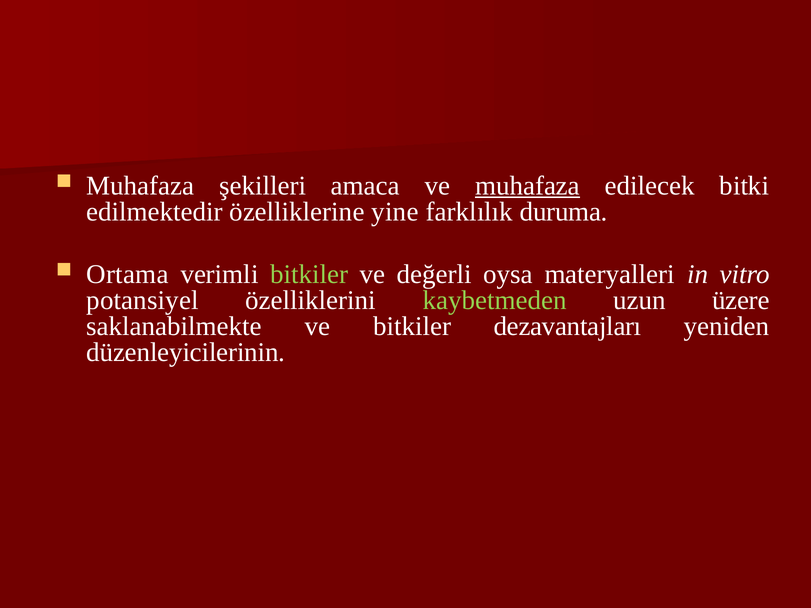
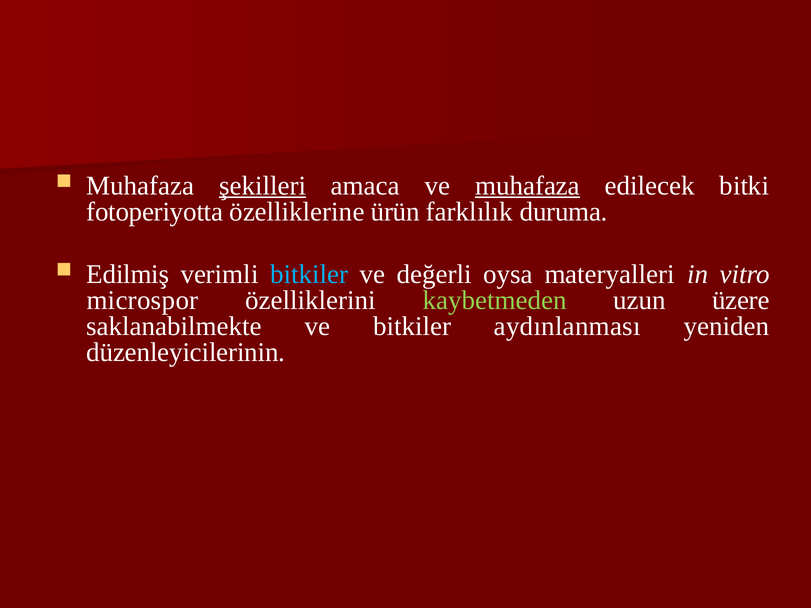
şekilleri underline: none -> present
edilmektedir: edilmektedir -> fotoperiyotta
yine: yine -> ürün
Ortama: Ortama -> Edilmiş
bitkiler at (309, 274) colour: light green -> light blue
potansiyel: potansiyel -> microspor
dezavantajları: dezavantajları -> aydınlanması
